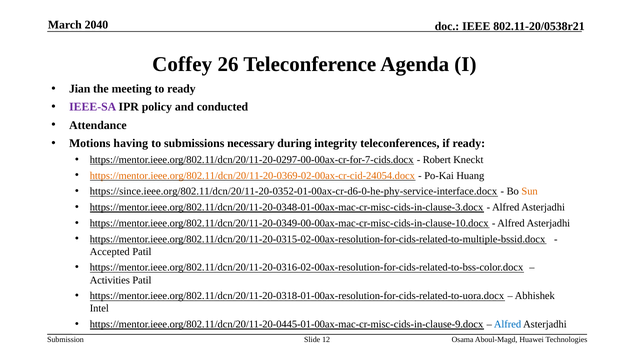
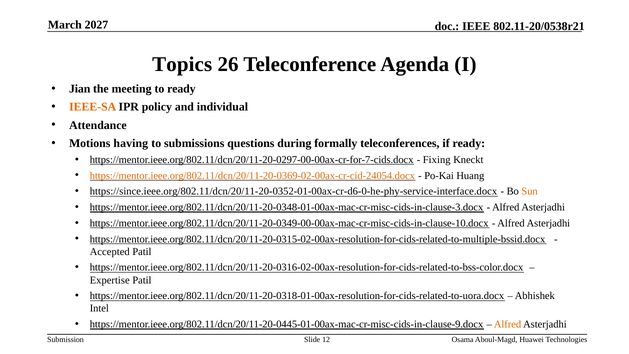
2040: 2040 -> 2027
Coffey: Coffey -> Topics
IEEE-SA colour: purple -> orange
conducted: conducted -> individual
necessary: necessary -> questions
integrity: integrity -> formally
Robert: Robert -> Fixing
Activities: Activities -> Expertise
Alfred at (508, 324) colour: blue -> orange
